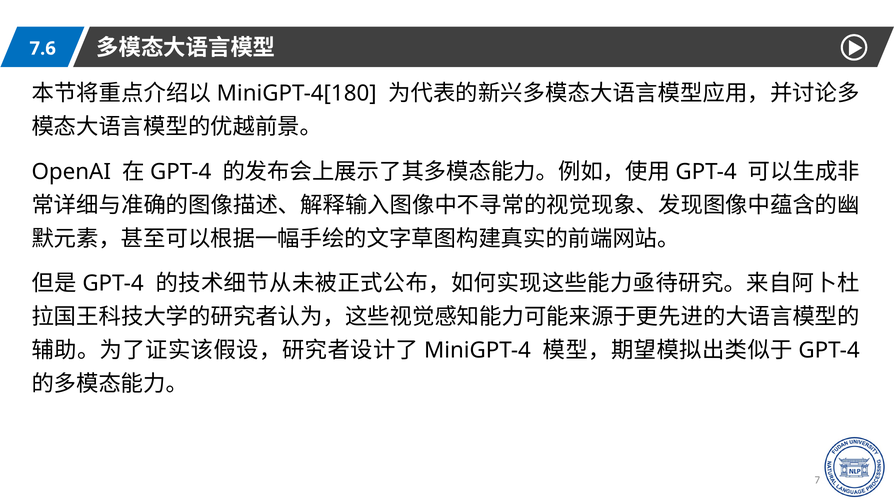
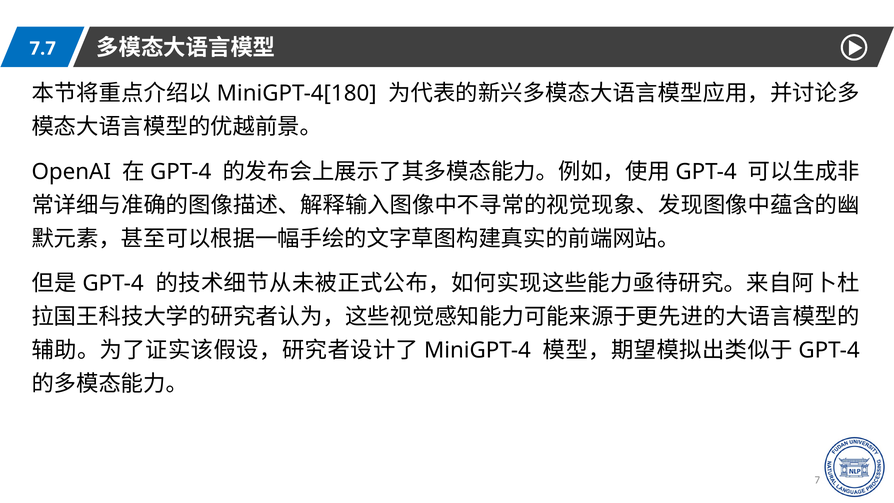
7.6: 7.6 -> 7.7
